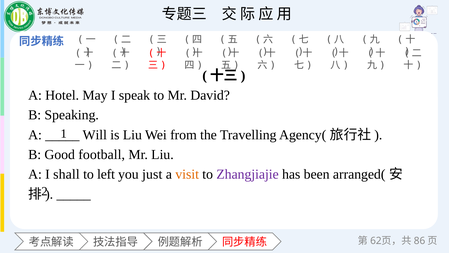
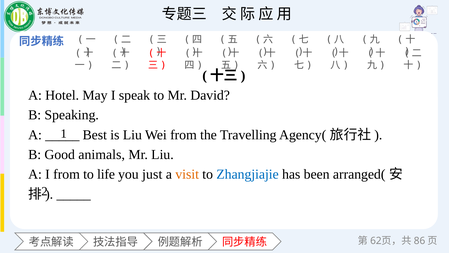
Will: Will -> Best
football: football -> animals
I shall: shall -> from
left: left -> life
Zhangjiajie colour: purple -> blue
